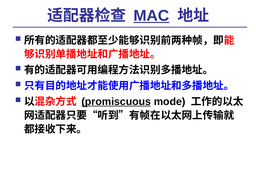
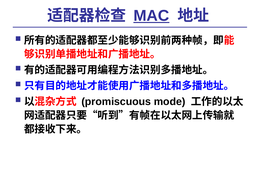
promiscuous underline: present -> none
